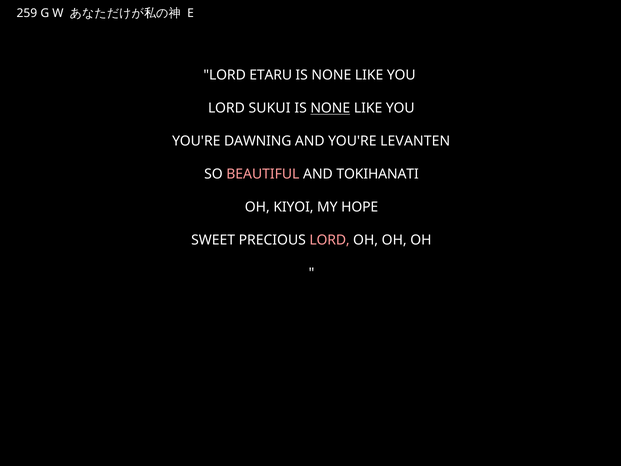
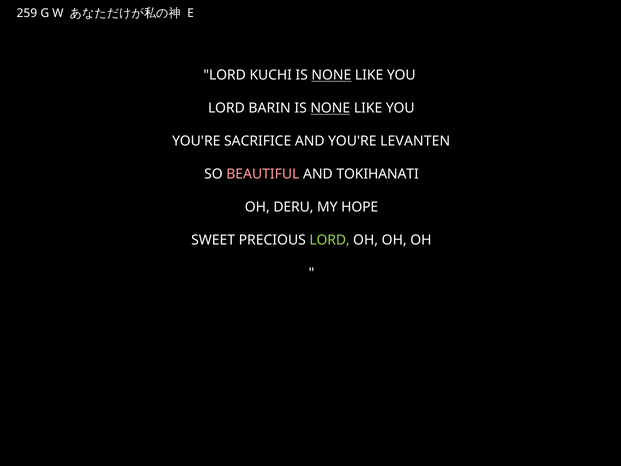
ETARU: ETARU -> KUCHI
NONE at (331, 75) underline: none -> present
SUKUI: SUKUI -> BARIN
DAWNING: DAWNING -> SACRIFICE
KIYOI: KIYOI -> DERU
LORD at (330, 240) colour: pink -> light green
